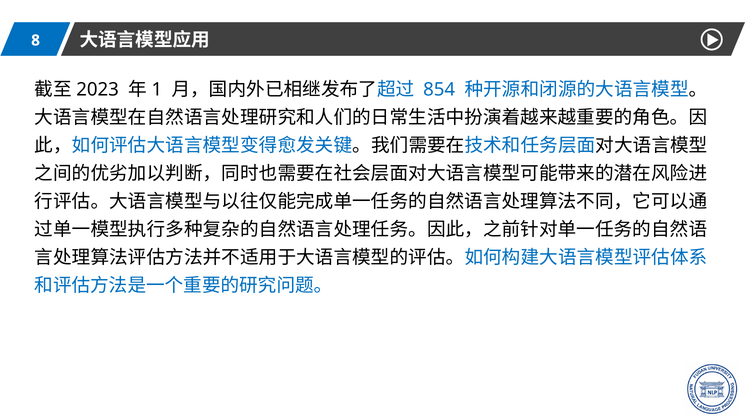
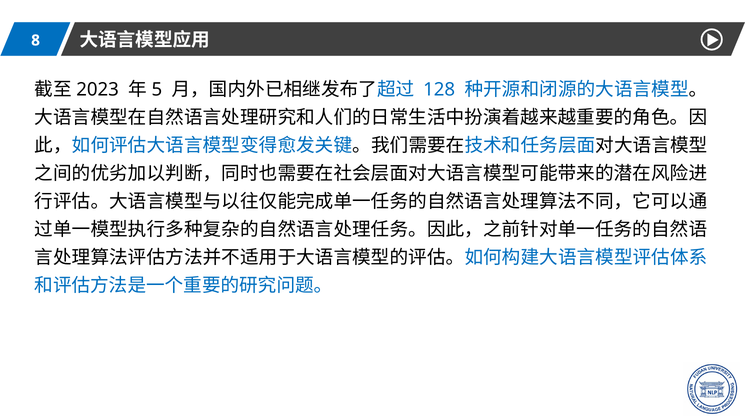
1: 1 -> 5
854: 854 -> 128
